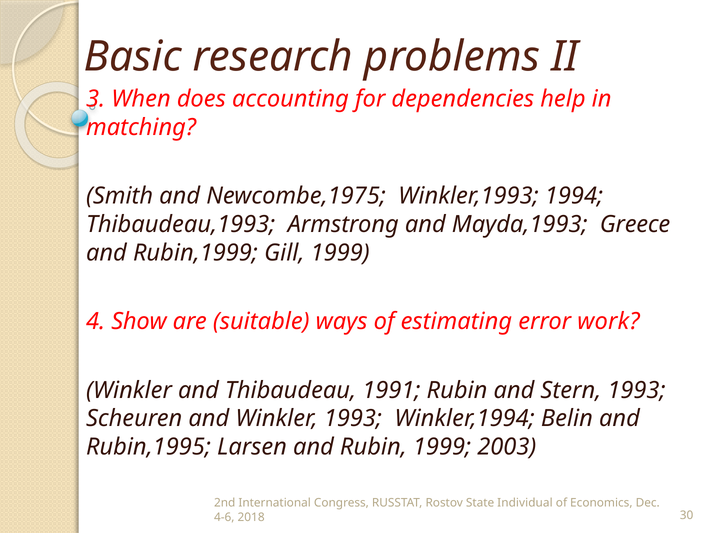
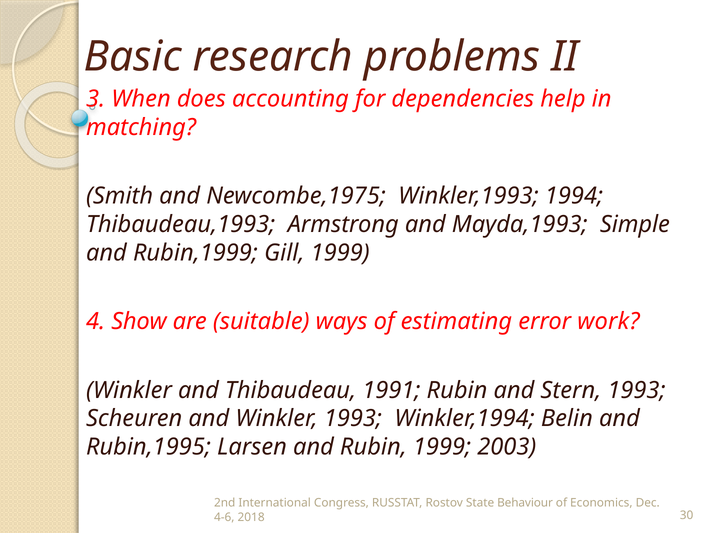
Greece: Greece -> Simple
Individual: Individual -> Behaviour
